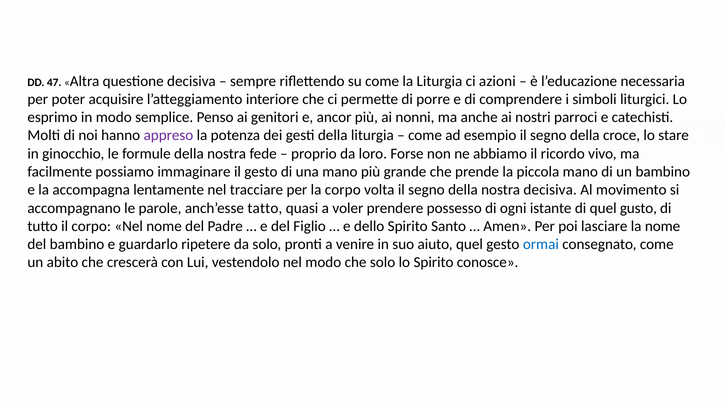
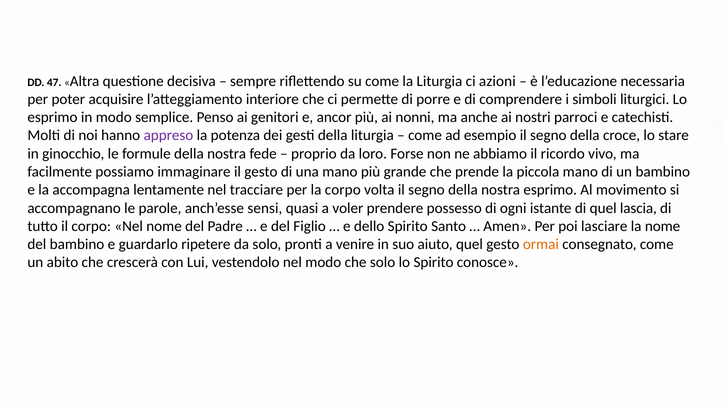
nostra decisiva: decisiva -> esprimo
tatto: tatto -> sensi
gusto: gusto -> lascia
ormai colour: blue -> orange
